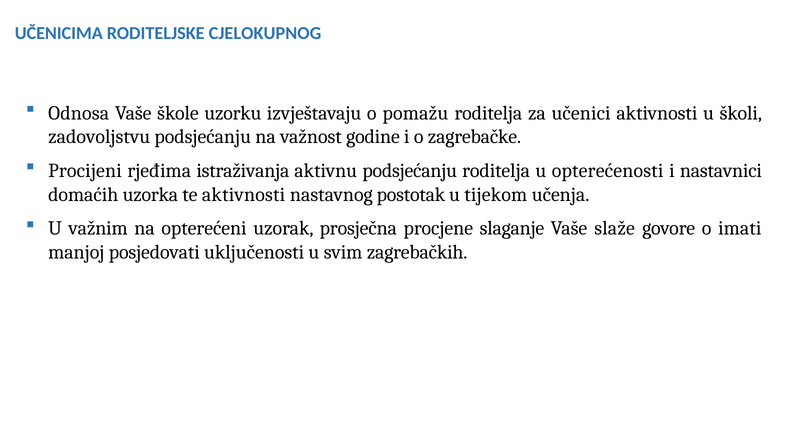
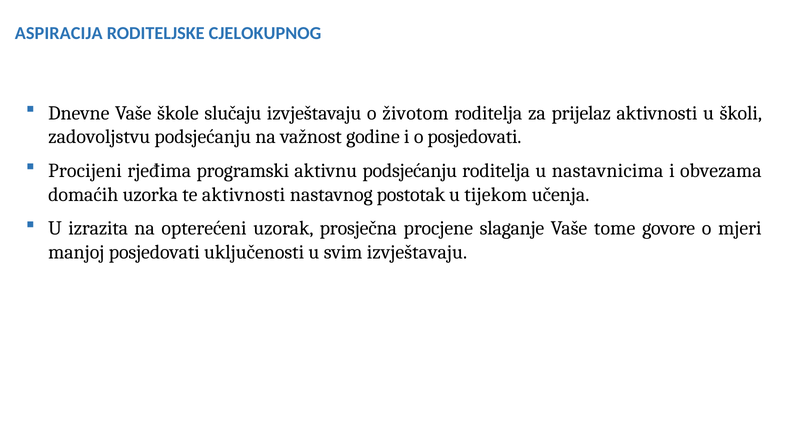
UČENICIMA: UČENICIMA -> ASPIRACIJA
Odnosa: Odnosa -> Dnevne
uzorku: uzorku -> slučaju
pomažu: pomažu -> životom
učenici: učenici -> prijelaz
o zagrebačke: zagrebačke -> posjedovati
istraživanja: istraživanja -> programski
opterećenosti: opterećenosti -> nastavnicima
nastavnici: nastavnici -> obvezama
važnim: važnim -> izrazita
slaže: slaže -> tome
imati: imati -> mjeri
svim zagrebačkih: zagrebačkih -> izvještavaju
